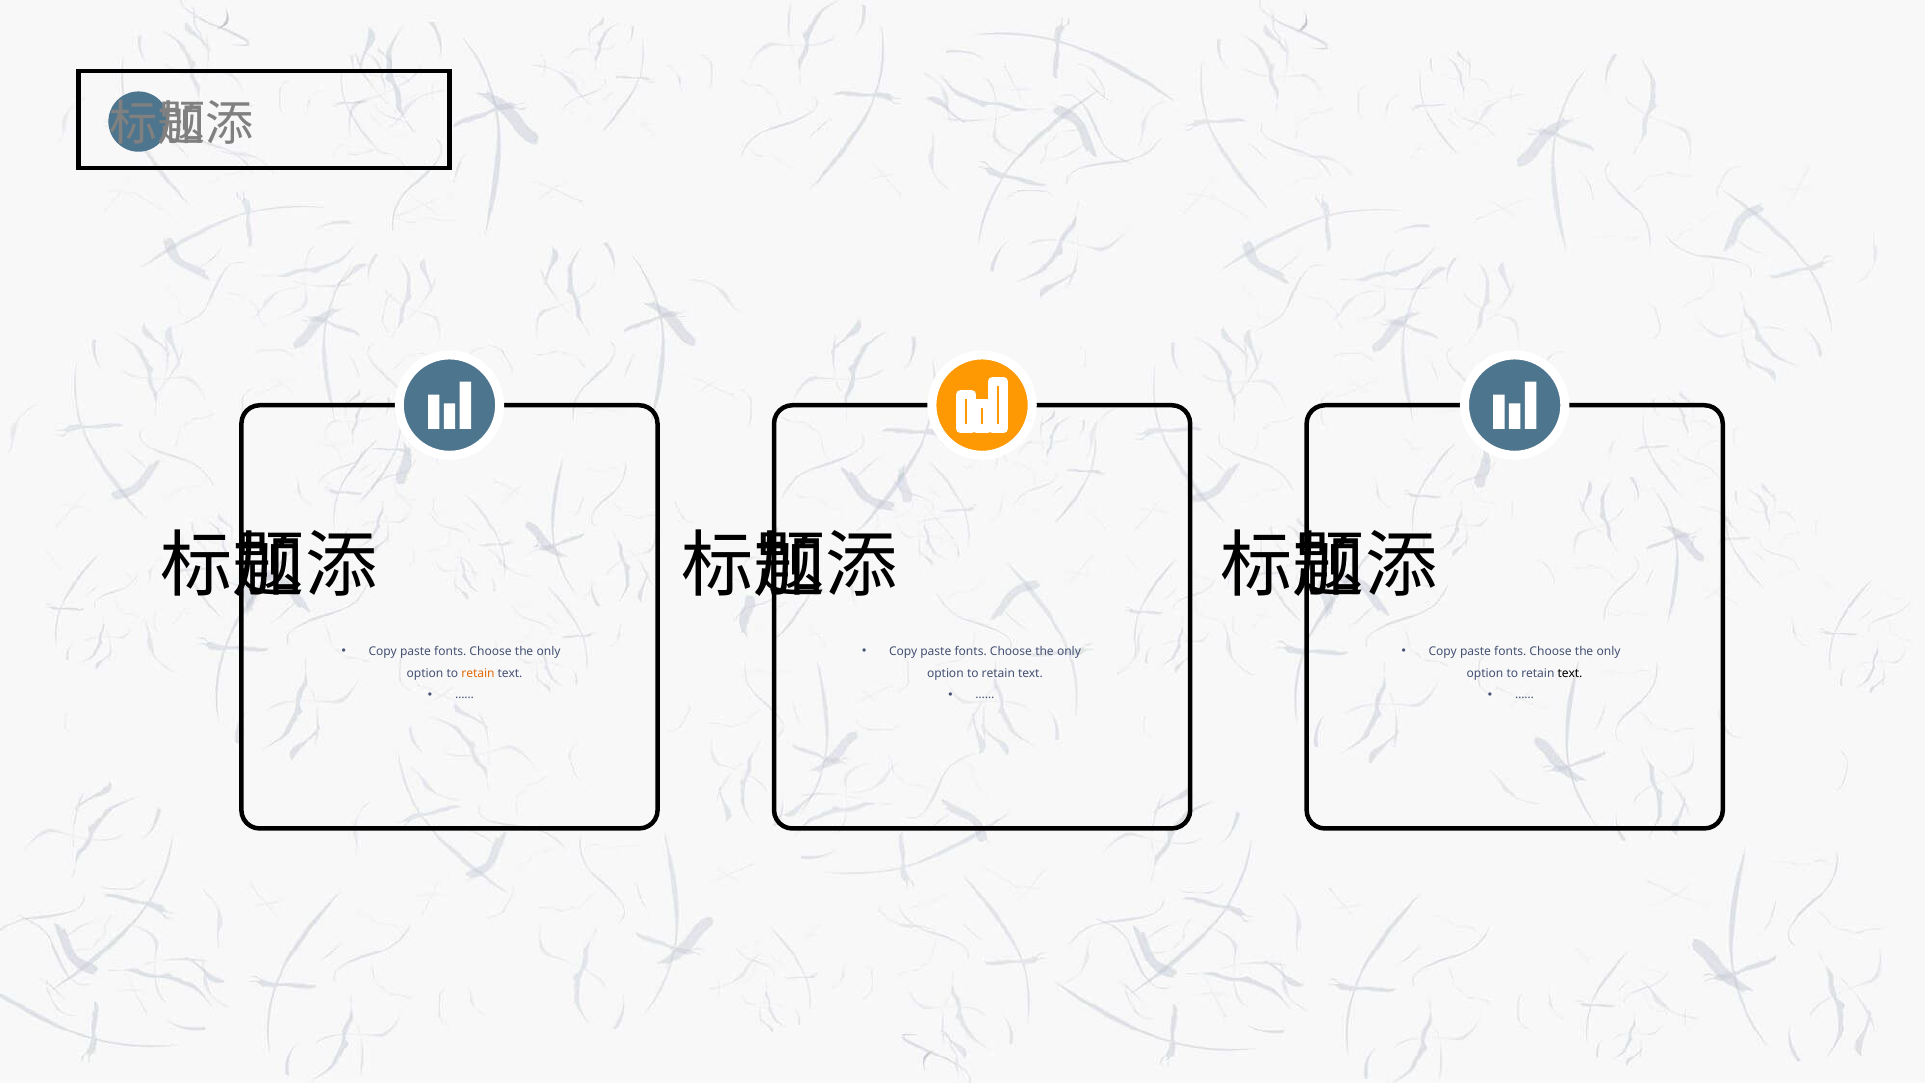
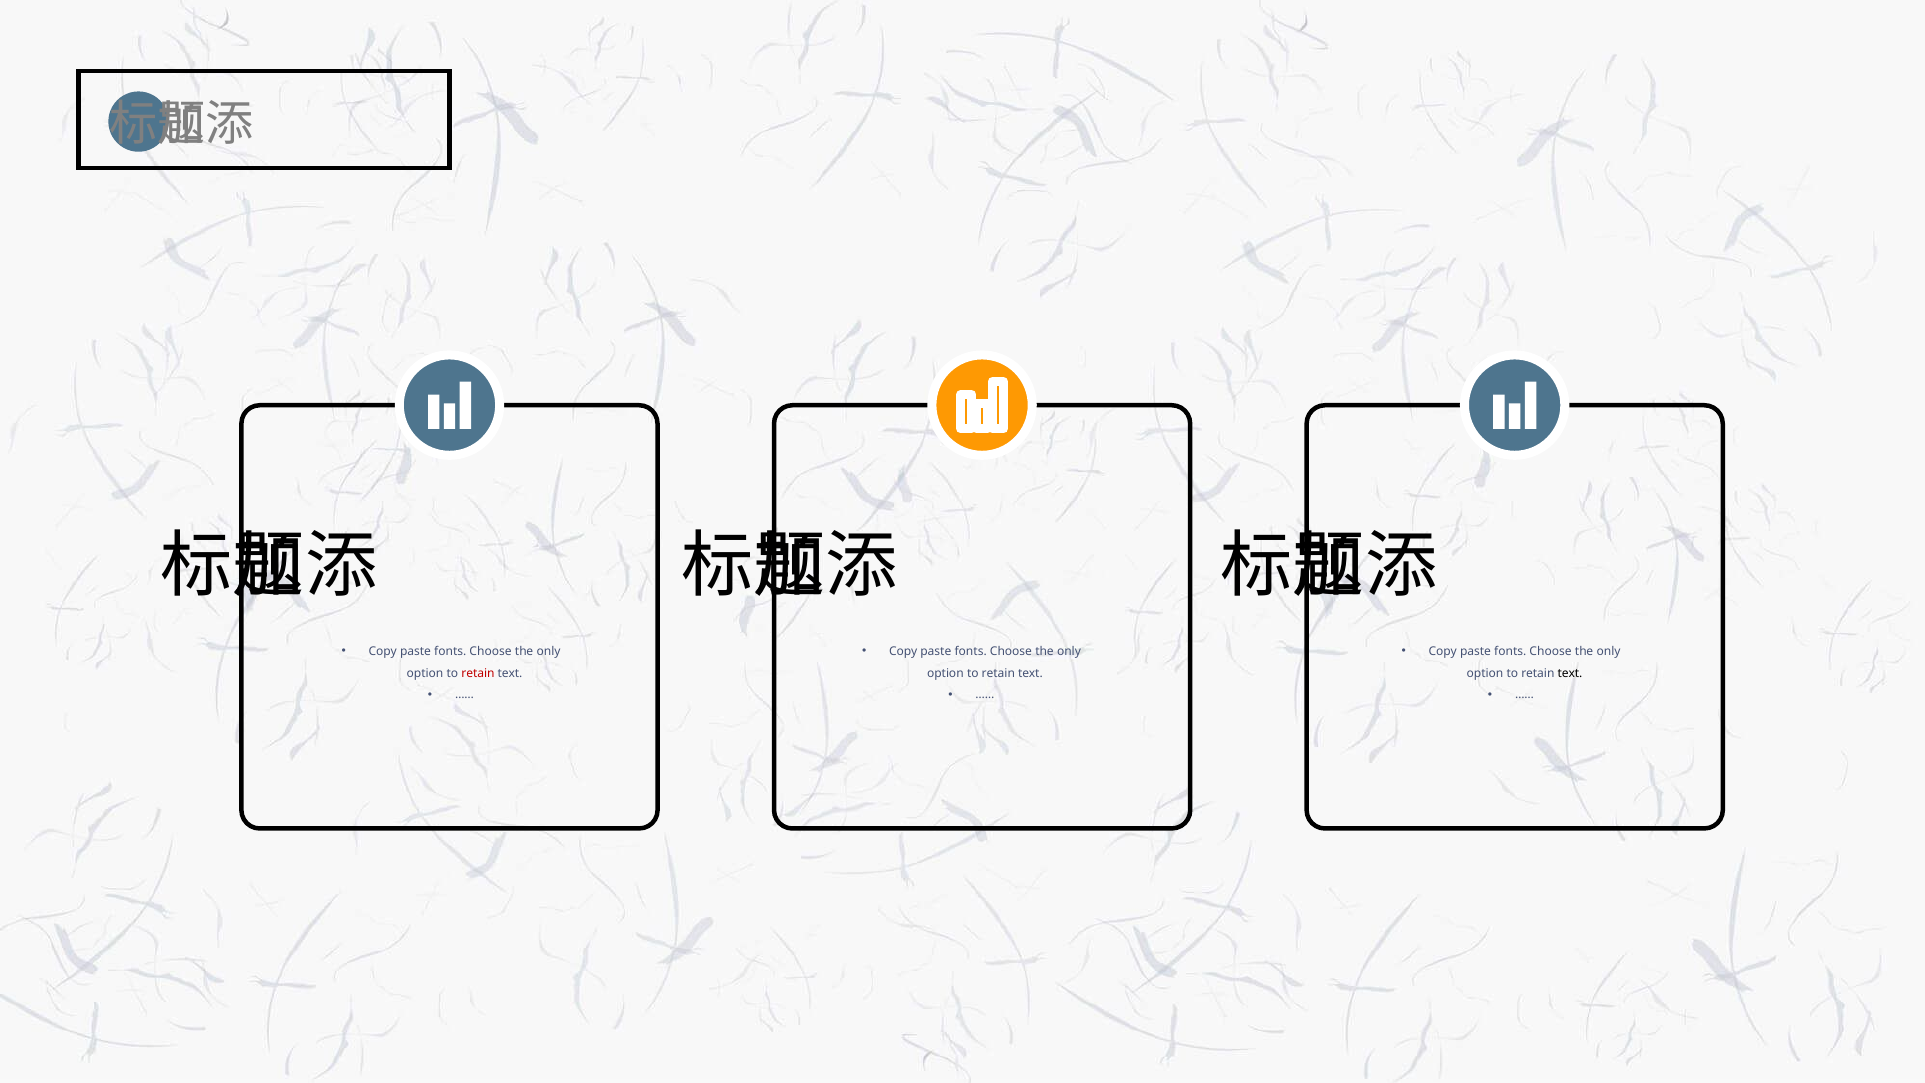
retain at (478, 673) colour: orange -> red
